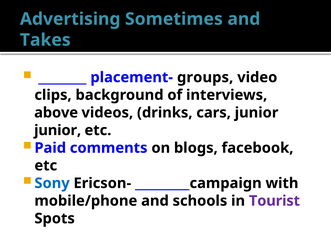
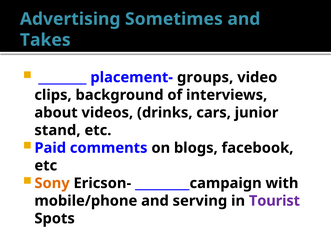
above: above -> about
junior at (58, 130): junior -> stand
Sony colour: blue -> orange
schools: schools -> serving
